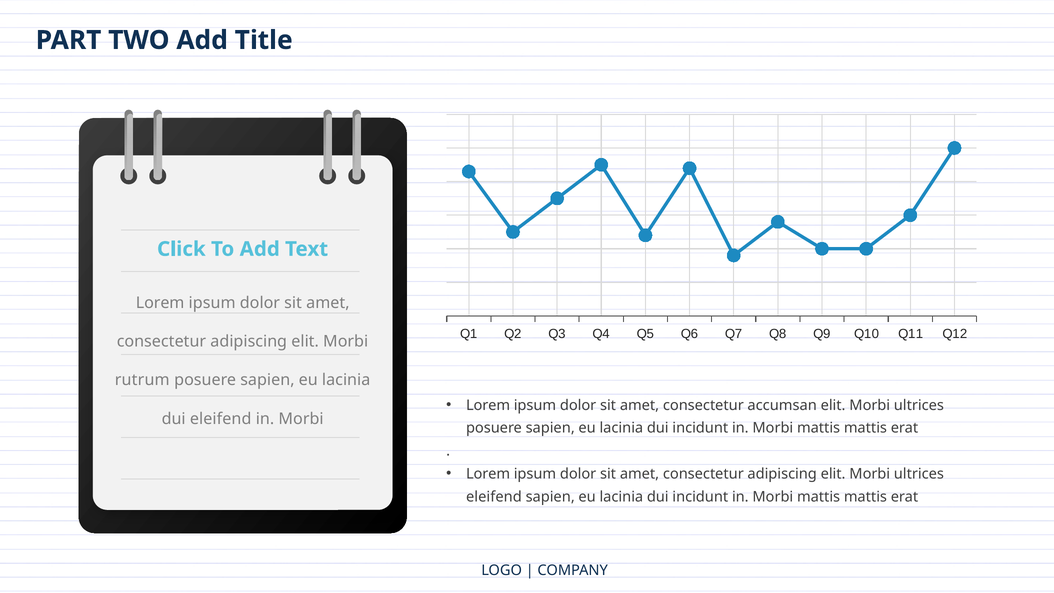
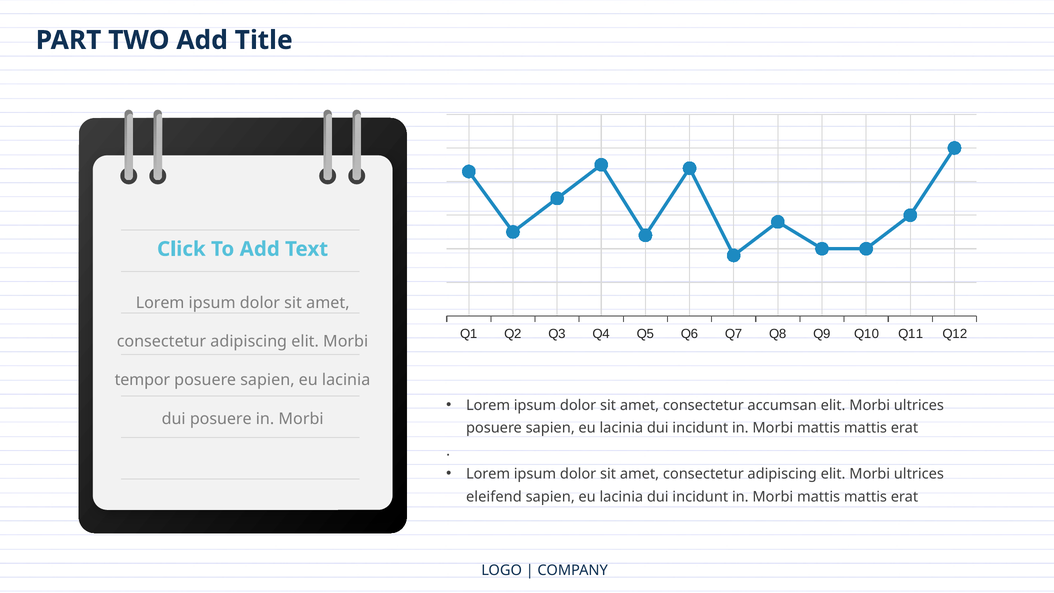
rutrum: rutrum -> tempor
dui eleifend: eleifend -> posuere
